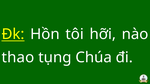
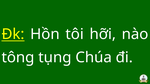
thao: thao -> tông
